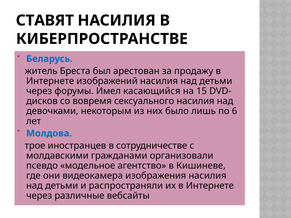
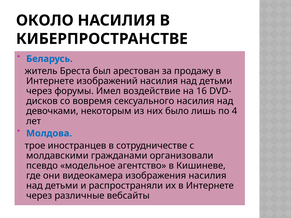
СТАВЯТ: СТАВЯТ -> ОКОЛО
касающийся: касающийся -> воздействие
15: 15 -> 16
6: 6 -> 4
